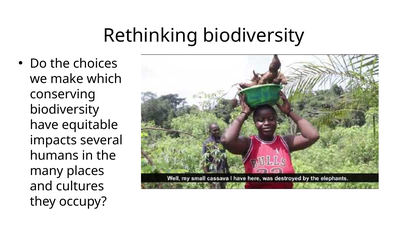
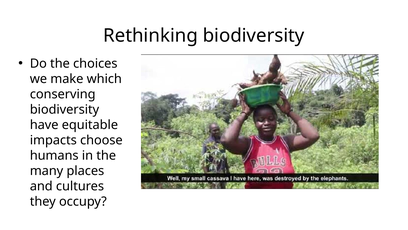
several: several -> choose
